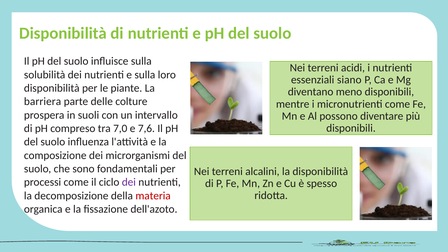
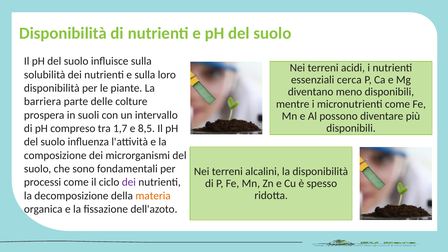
siano: siano -> cerca
7,0: 7,0 -> 1,7
7,6: 7,6 -> 8,5
materia colour: red -> orange
